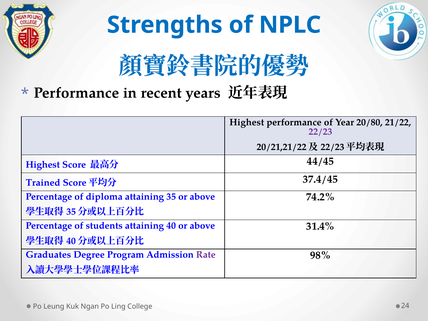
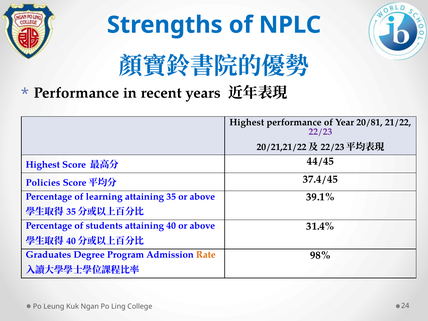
20/80: 20/80 -> 20/81
Trained: Trained -> Policies
diploma: diploma -> learning
74.2%: 74.2% -> 39.1%
Rate colour: purple -> orange
